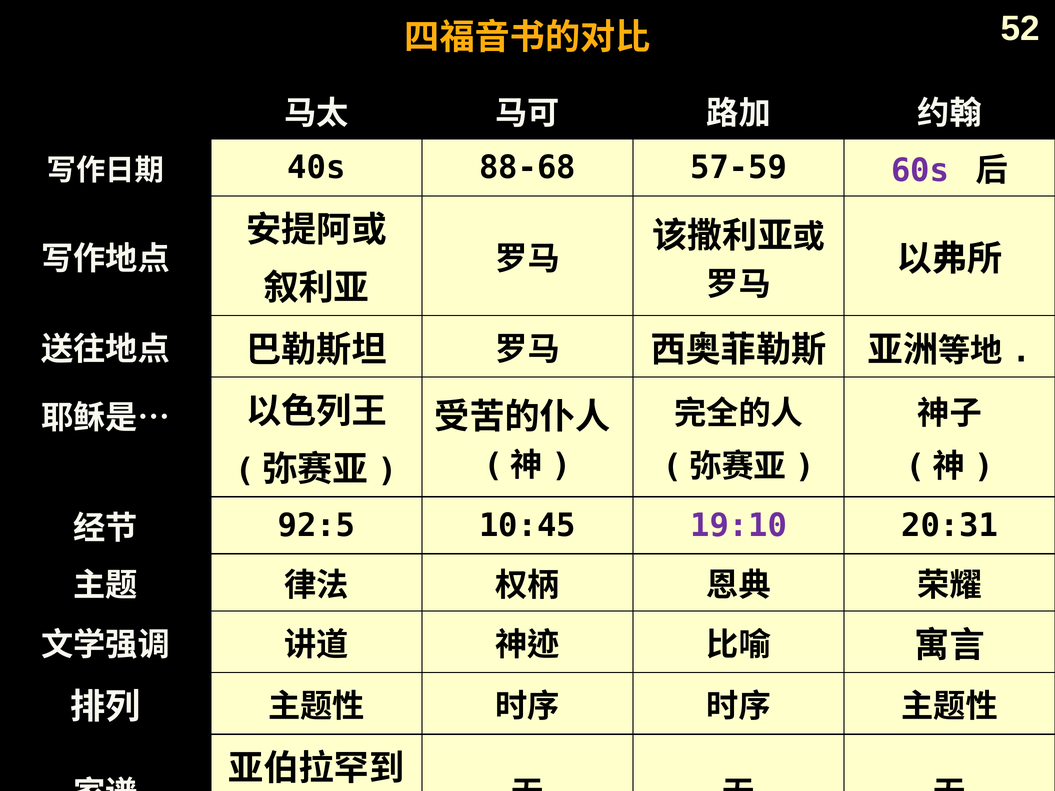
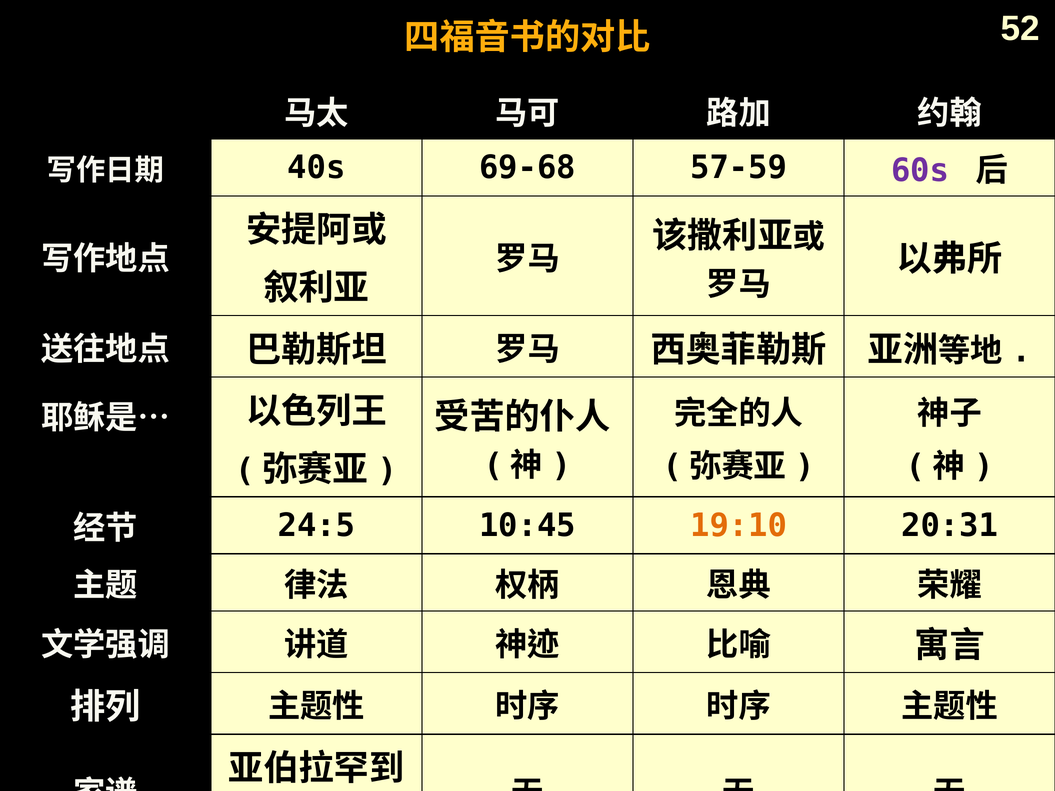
88-68: 88-68 -> 69-68
92:5: 92:5 -> 24:5
19:10 colour: purple -> orange
